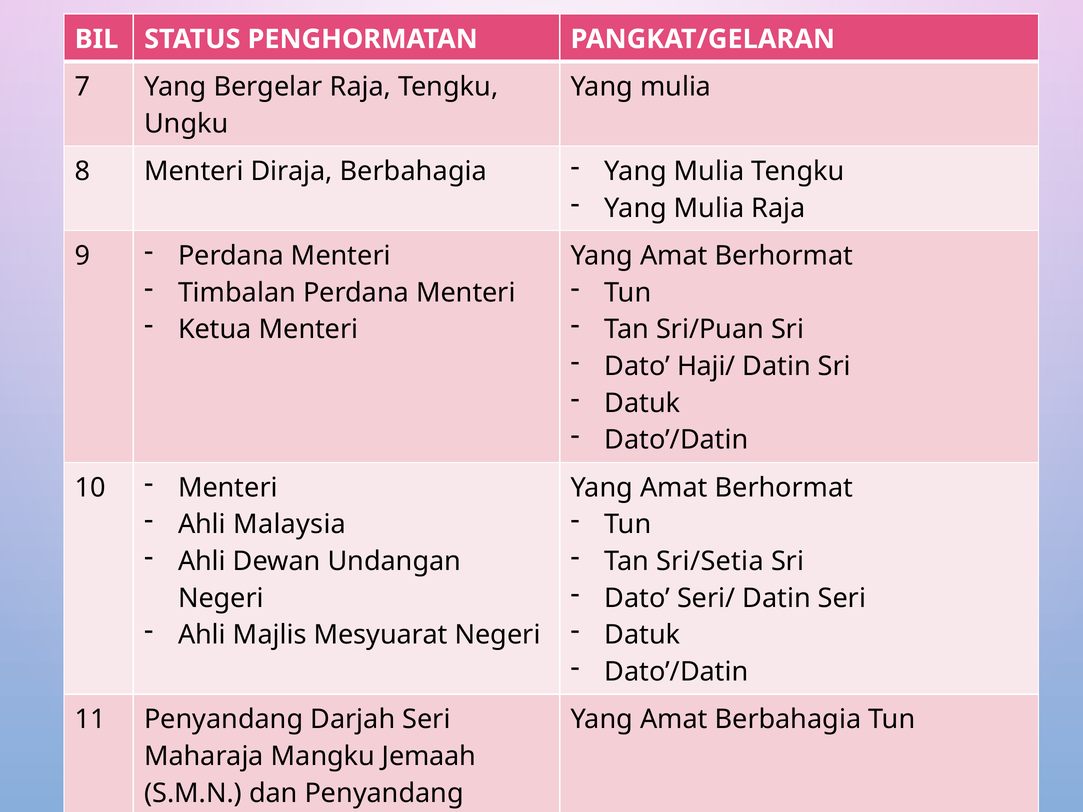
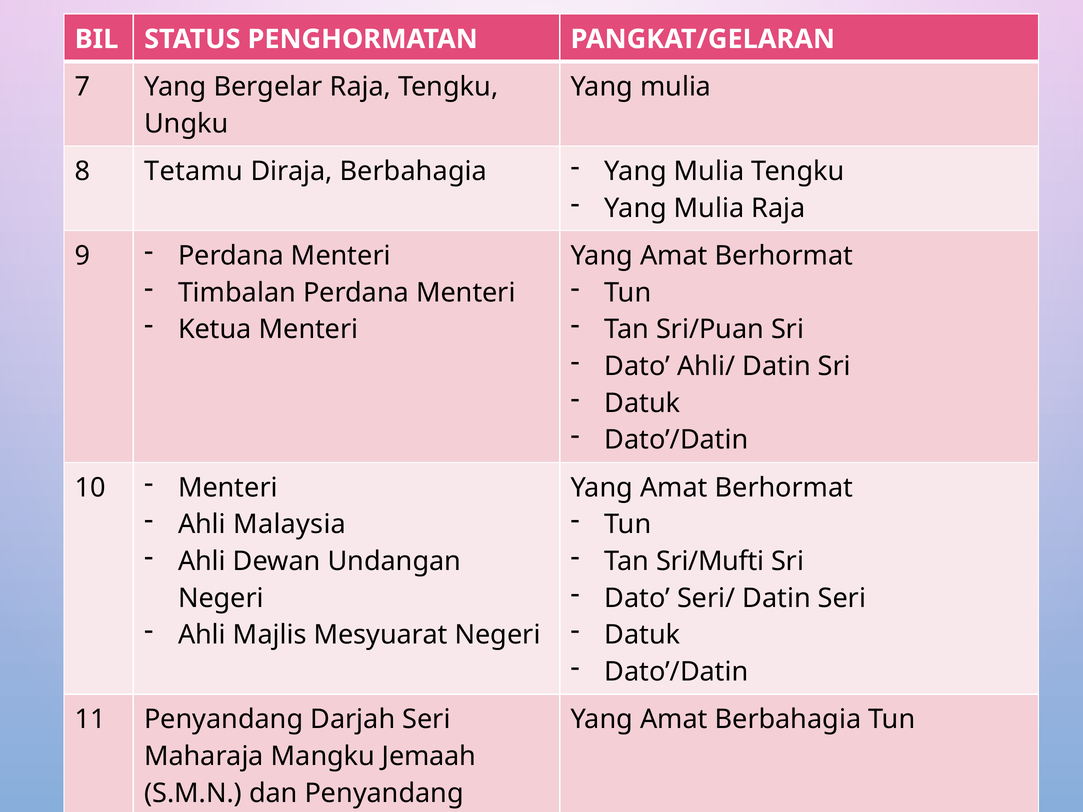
8 Menteri: Menteri -> Tetamu
Haji/: Haji/ -> Ahli/
Sri/Setia: Sri/Setia -> Sri/Mufti
